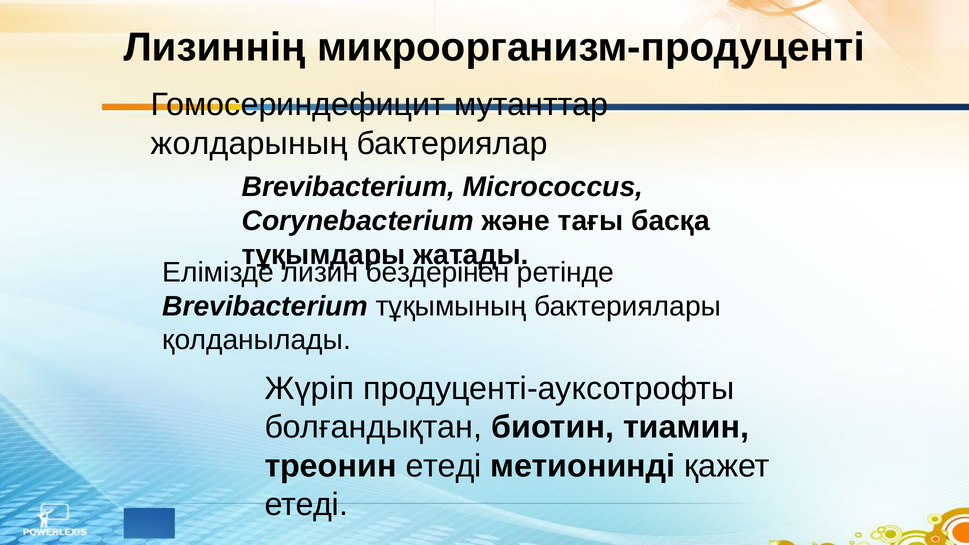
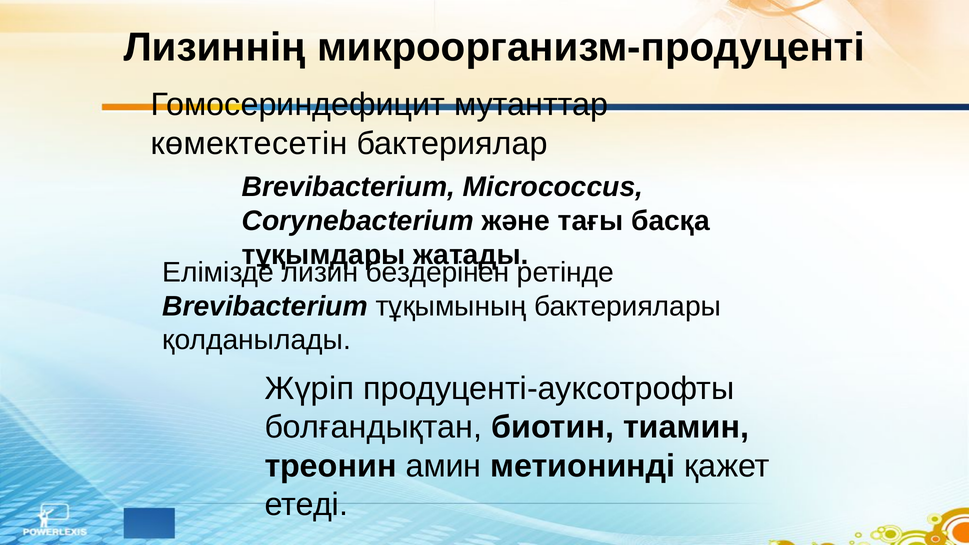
жолдарының: жолдарының -> көмектесетін
треонин етеді: етеді -> амин
